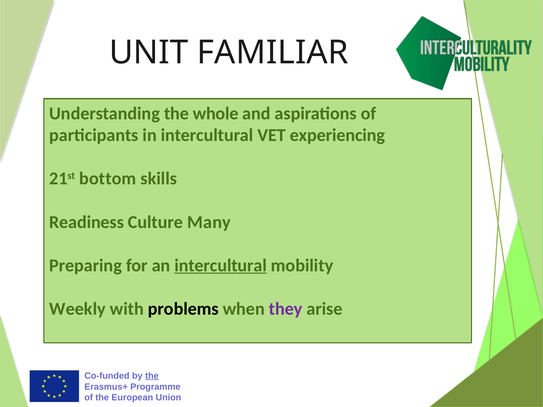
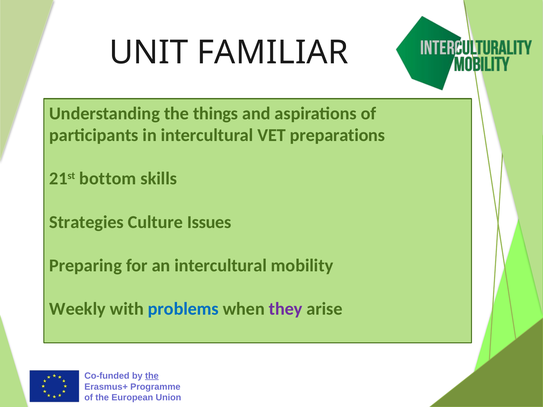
whole: whole -> things
experiencing: experiencing -> preparations
Readiness: Readiness -> Strategies
Many: Many -> Issues
intercultural at (221, 266) underline: present -> none
problems colour: black -> blue
